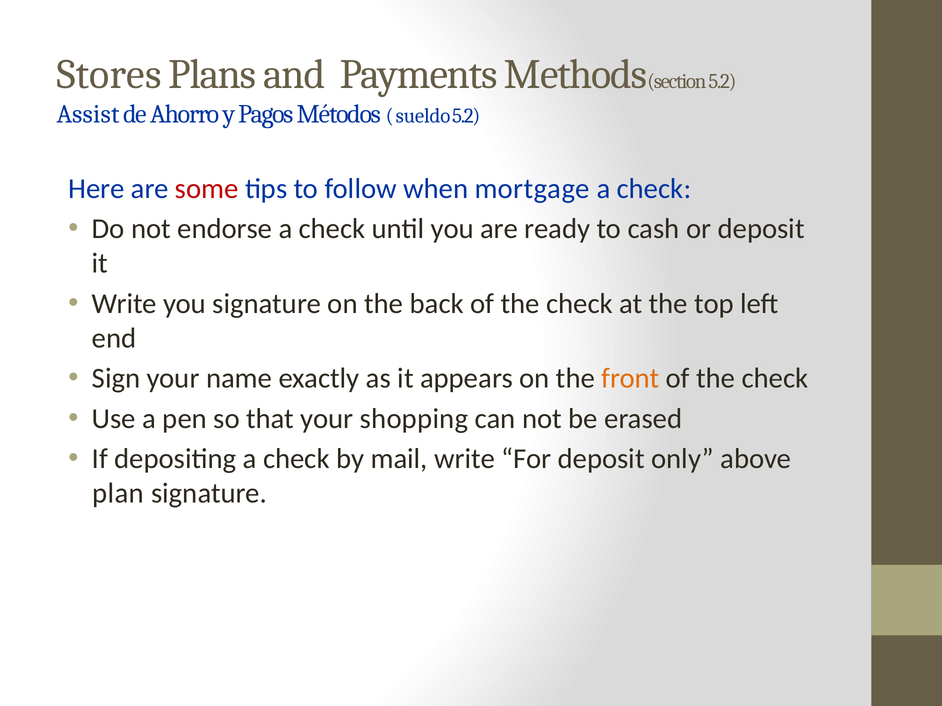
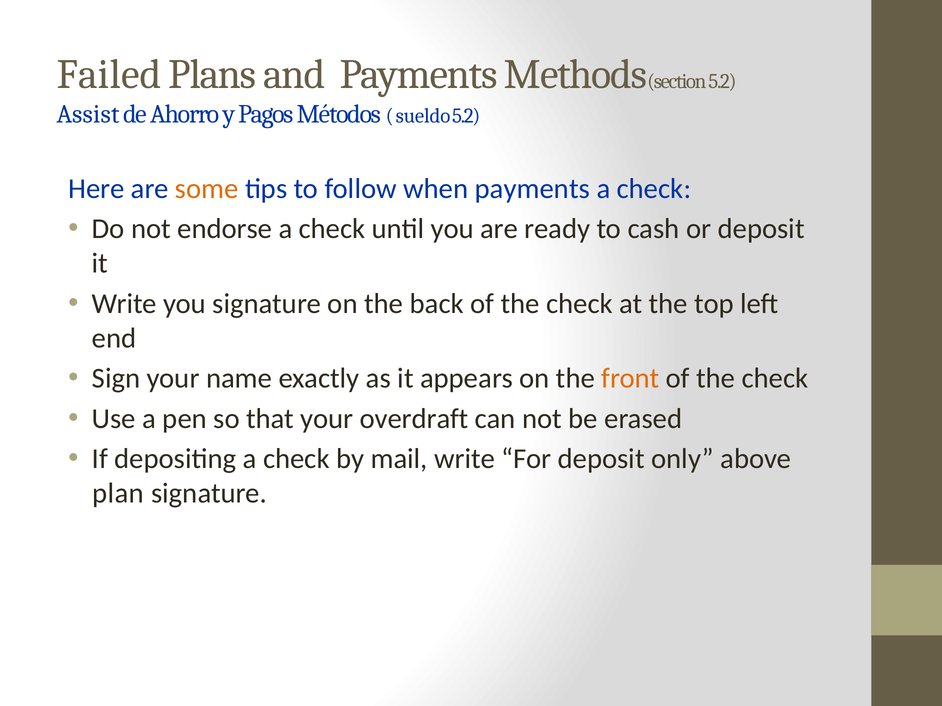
Stores: Stores -> Failed
some colour: red -> orange
when mortgage: mortgage -> payments
shopping: shopping -> overdraft
